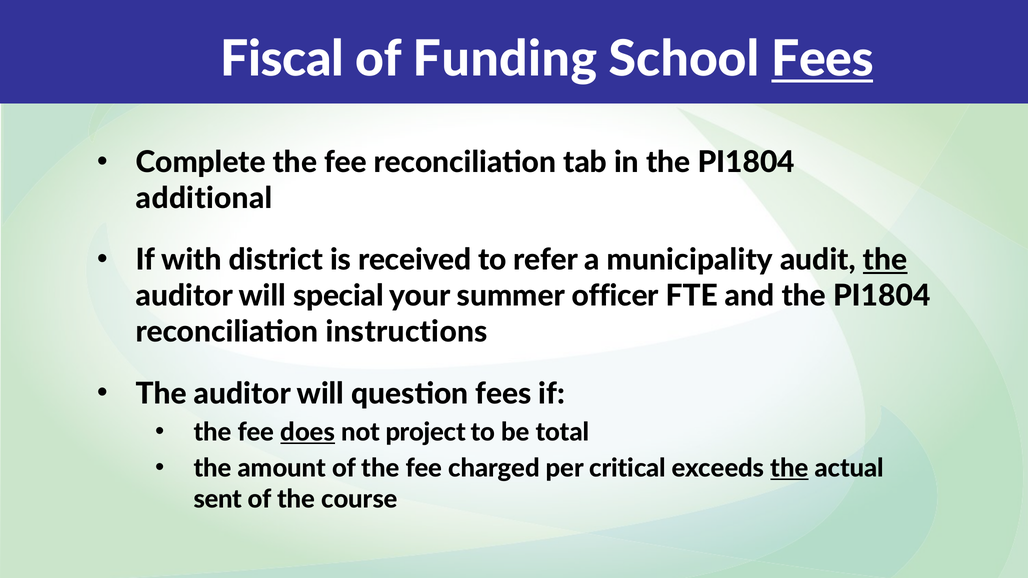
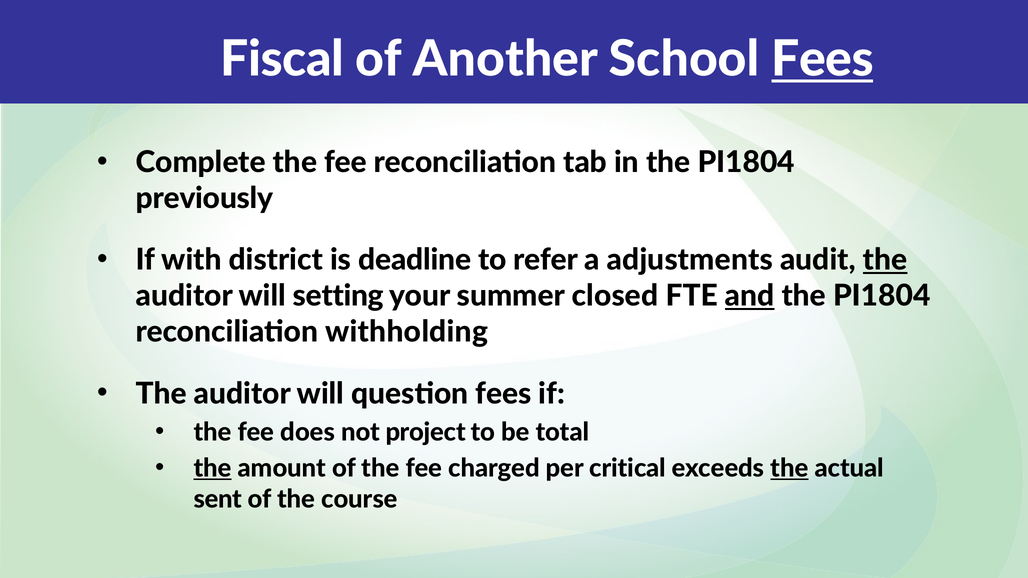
Funding: Funding -> Another
additional: additional -> previously
received: received -> deadline
municipality: municipality -> adjustments
special: special -> setting
officer: officer -> closed
and underline: none -> present
instructions: instructions -> withholding
does underline: present -> none
the at (213, 468) underline: none -> present
